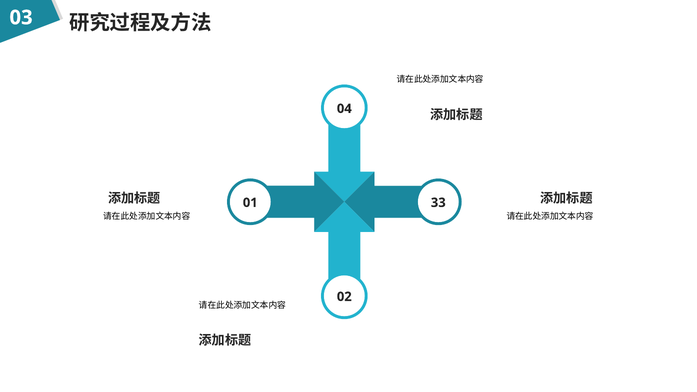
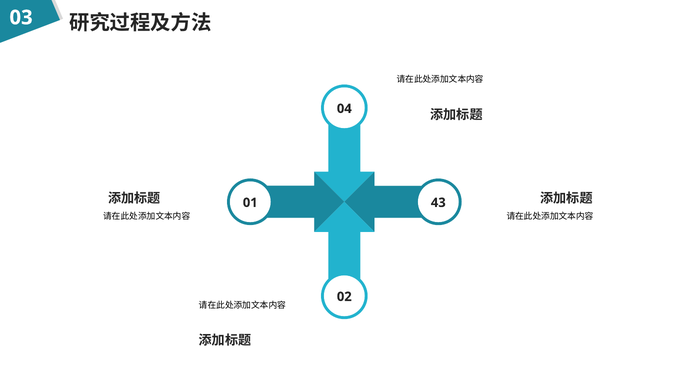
33: 33 -> 43
